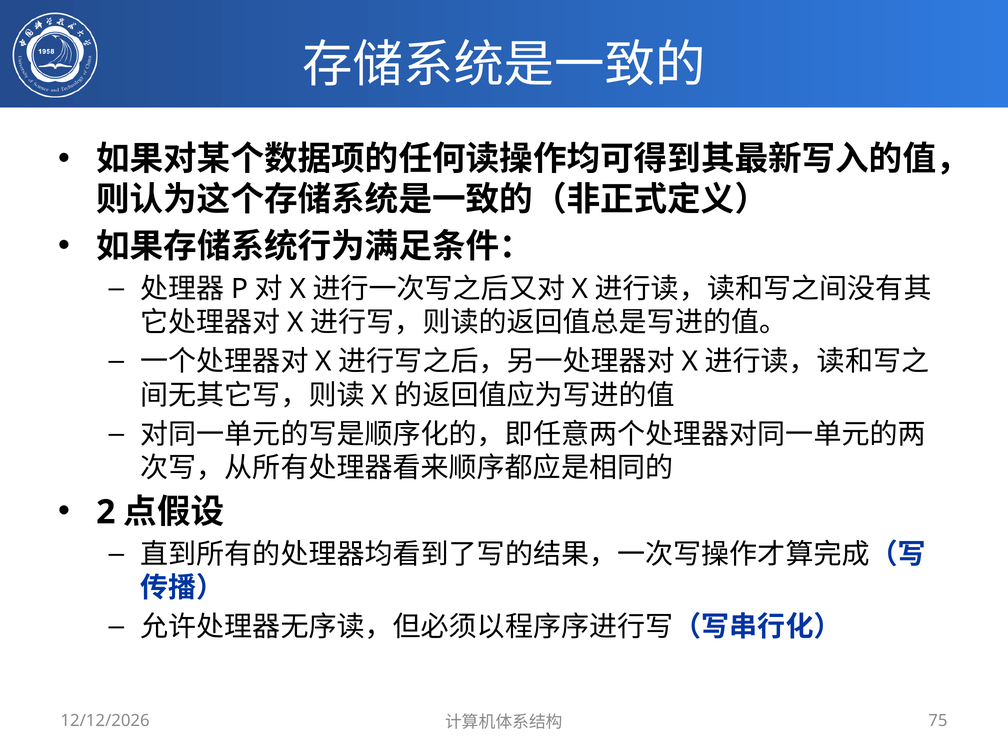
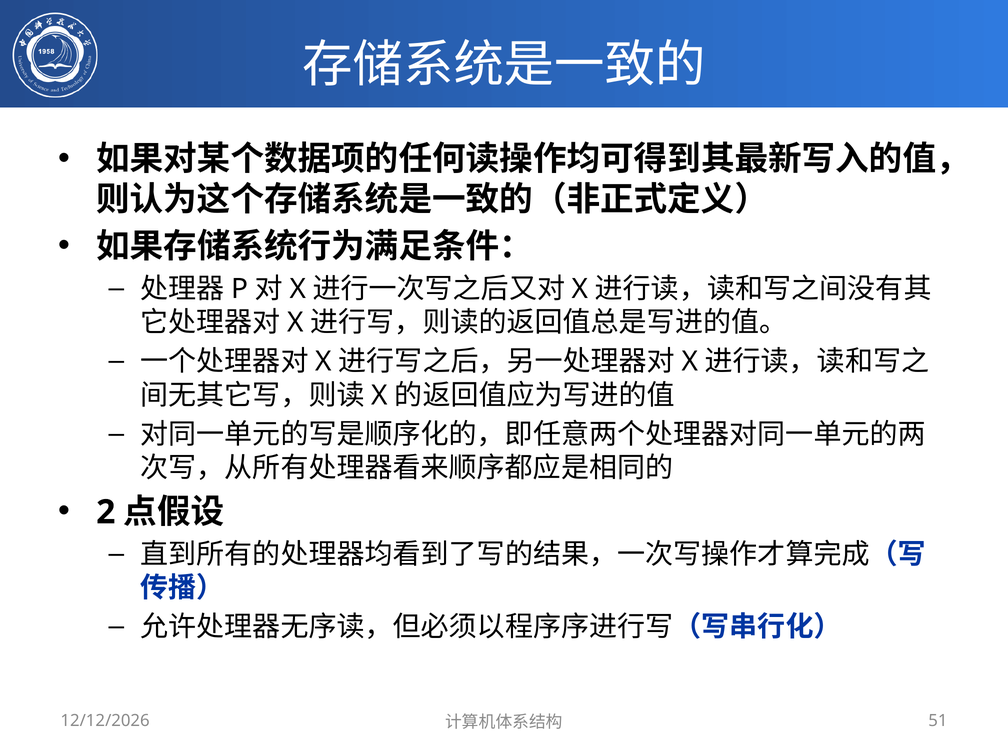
75: 75 -> 51
